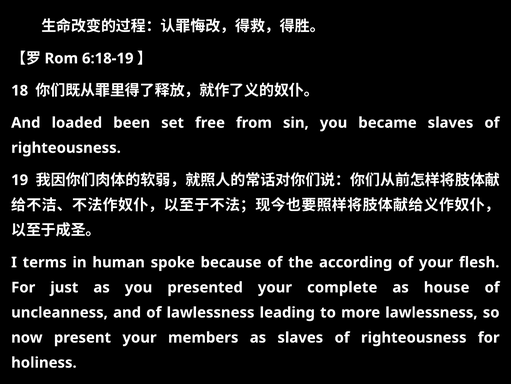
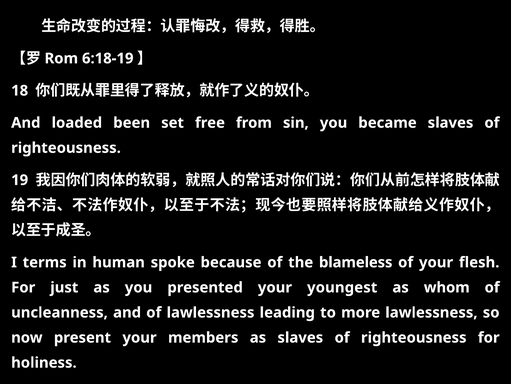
according: according -> blameless
complete: complete -> youngest
house: house -> whom
